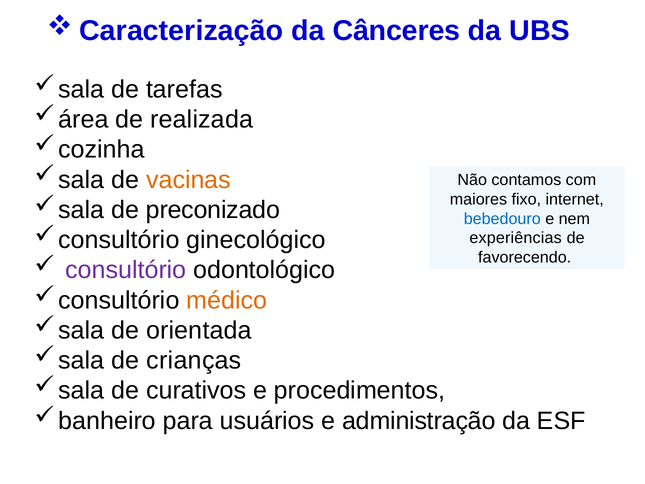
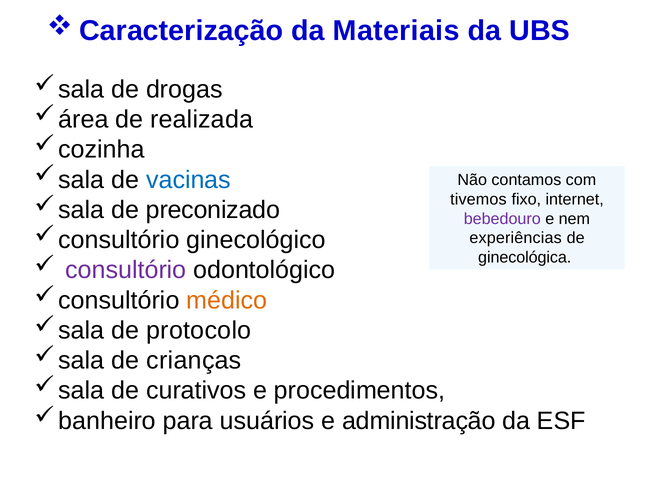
Cânceres: Cânceres -> Materiais
tarefas: tarefas -> drogas
vacinas colour: orange -> blue
maiores: maiores -> tivemos
bebedouro colour: blue -> purple
favorecendo: favorecendo -> ginecológica
orientada: orientada -> protocolo
